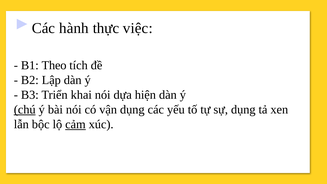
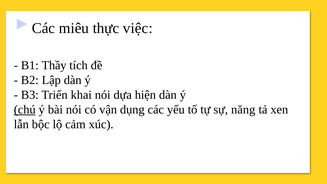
hành: hành -> miêu
Theo: Theo -> Thầy
sự dụng: dụng -> năng
cảm underline: present -> none
